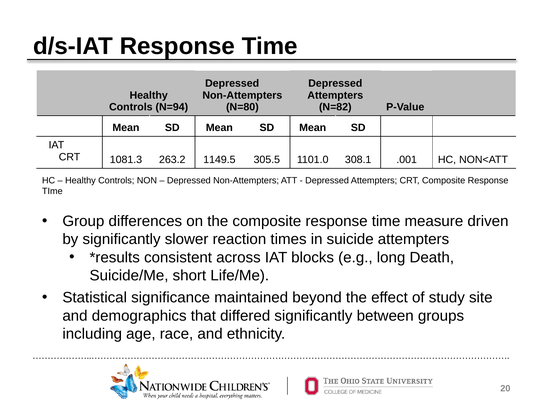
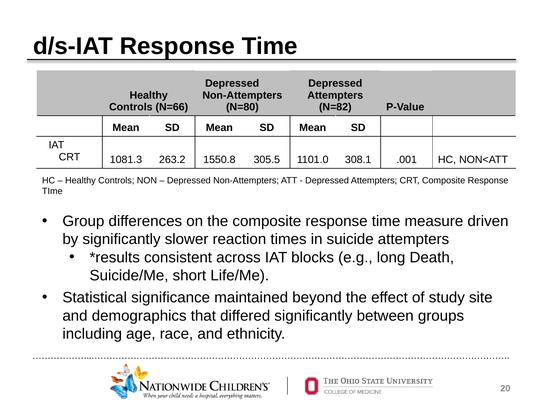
N=94: N=94 -> N=66
1149.5: 1149.5 -> 1550.8
